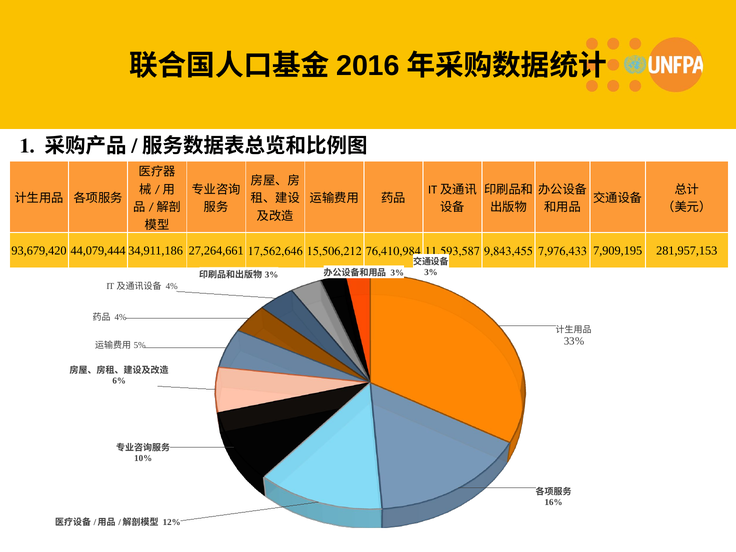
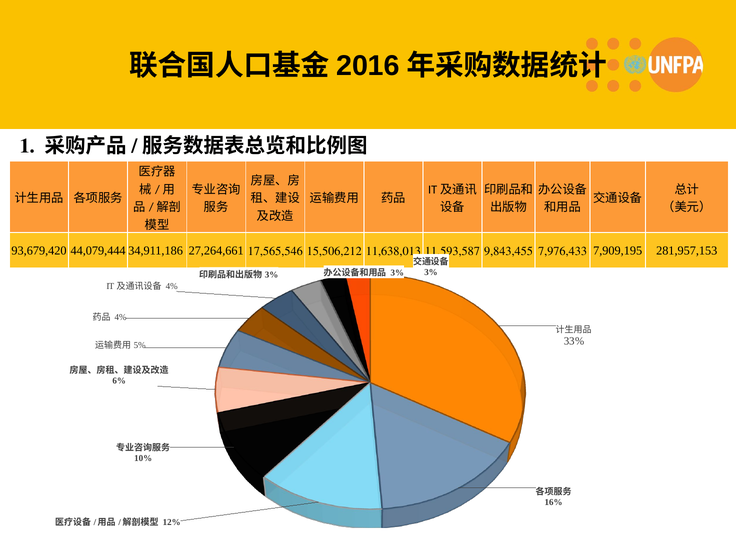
17,562,646: 17,562,646 -> 17,565,546
76,410,984: 76,410,984 -> 11,638,013
